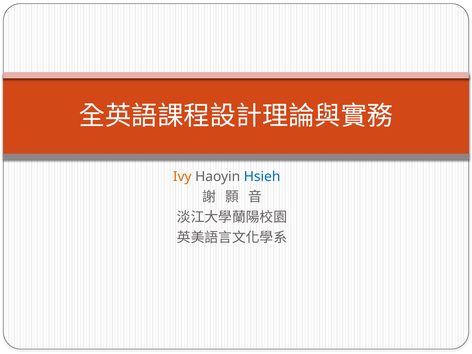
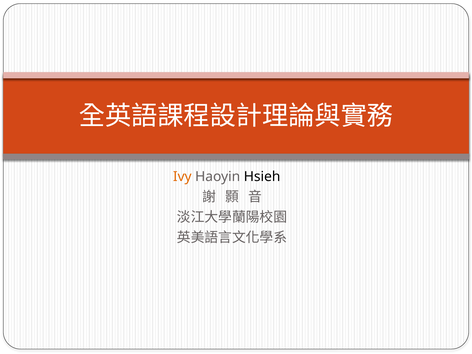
Hsieh colour: blue -> black
